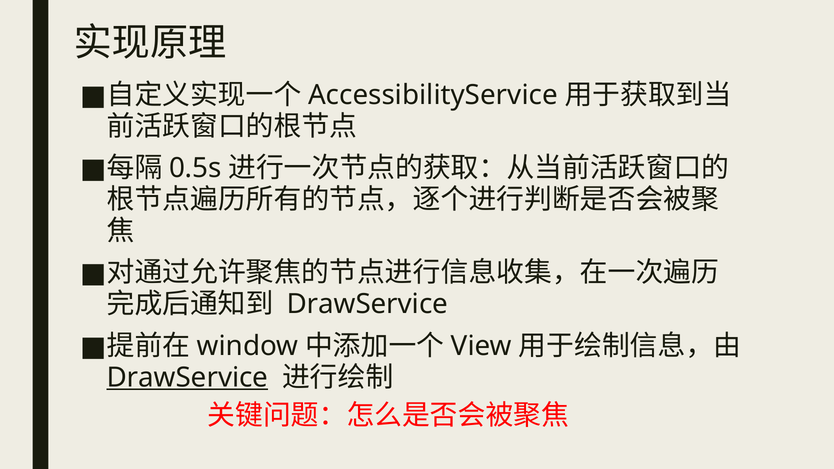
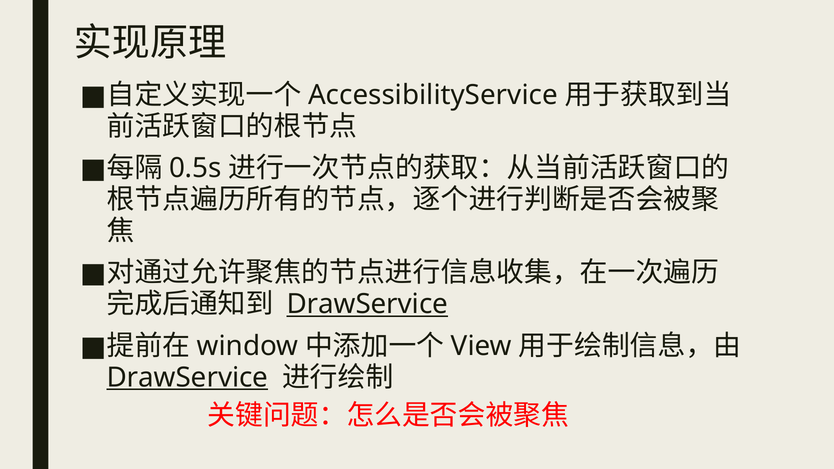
DrawService at (367, 304) underline: none -> present
